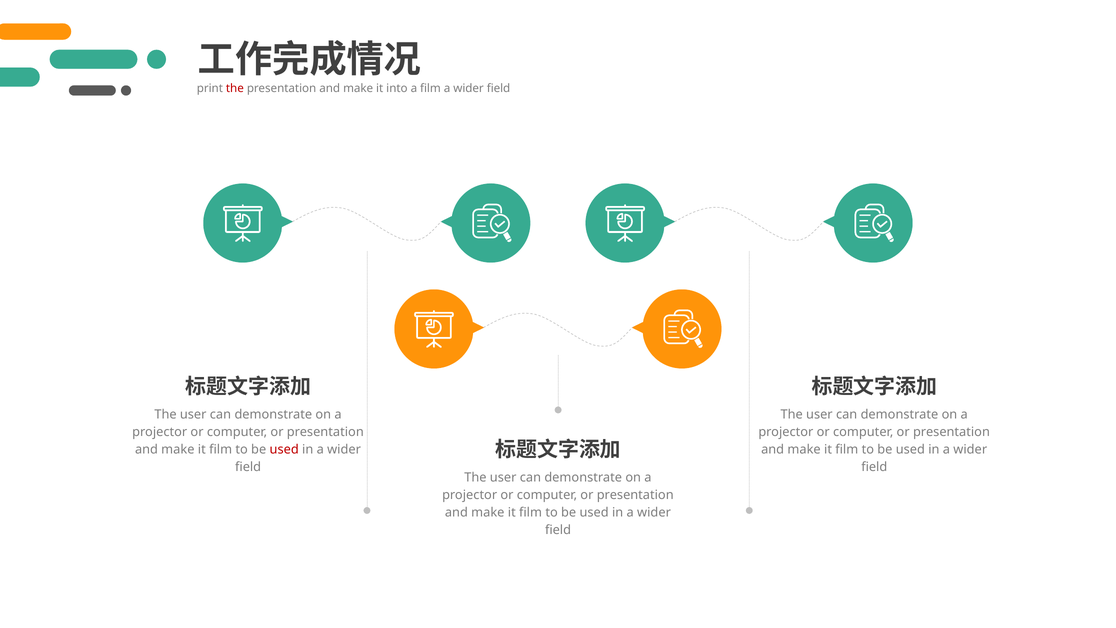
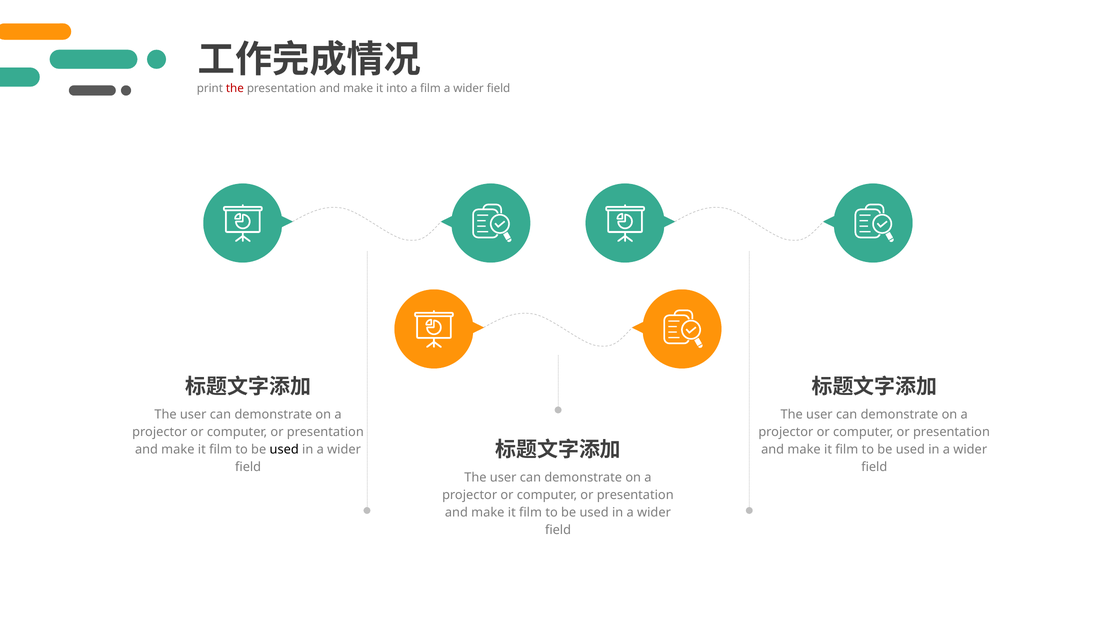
used at (284, 449) colour: red -> black
